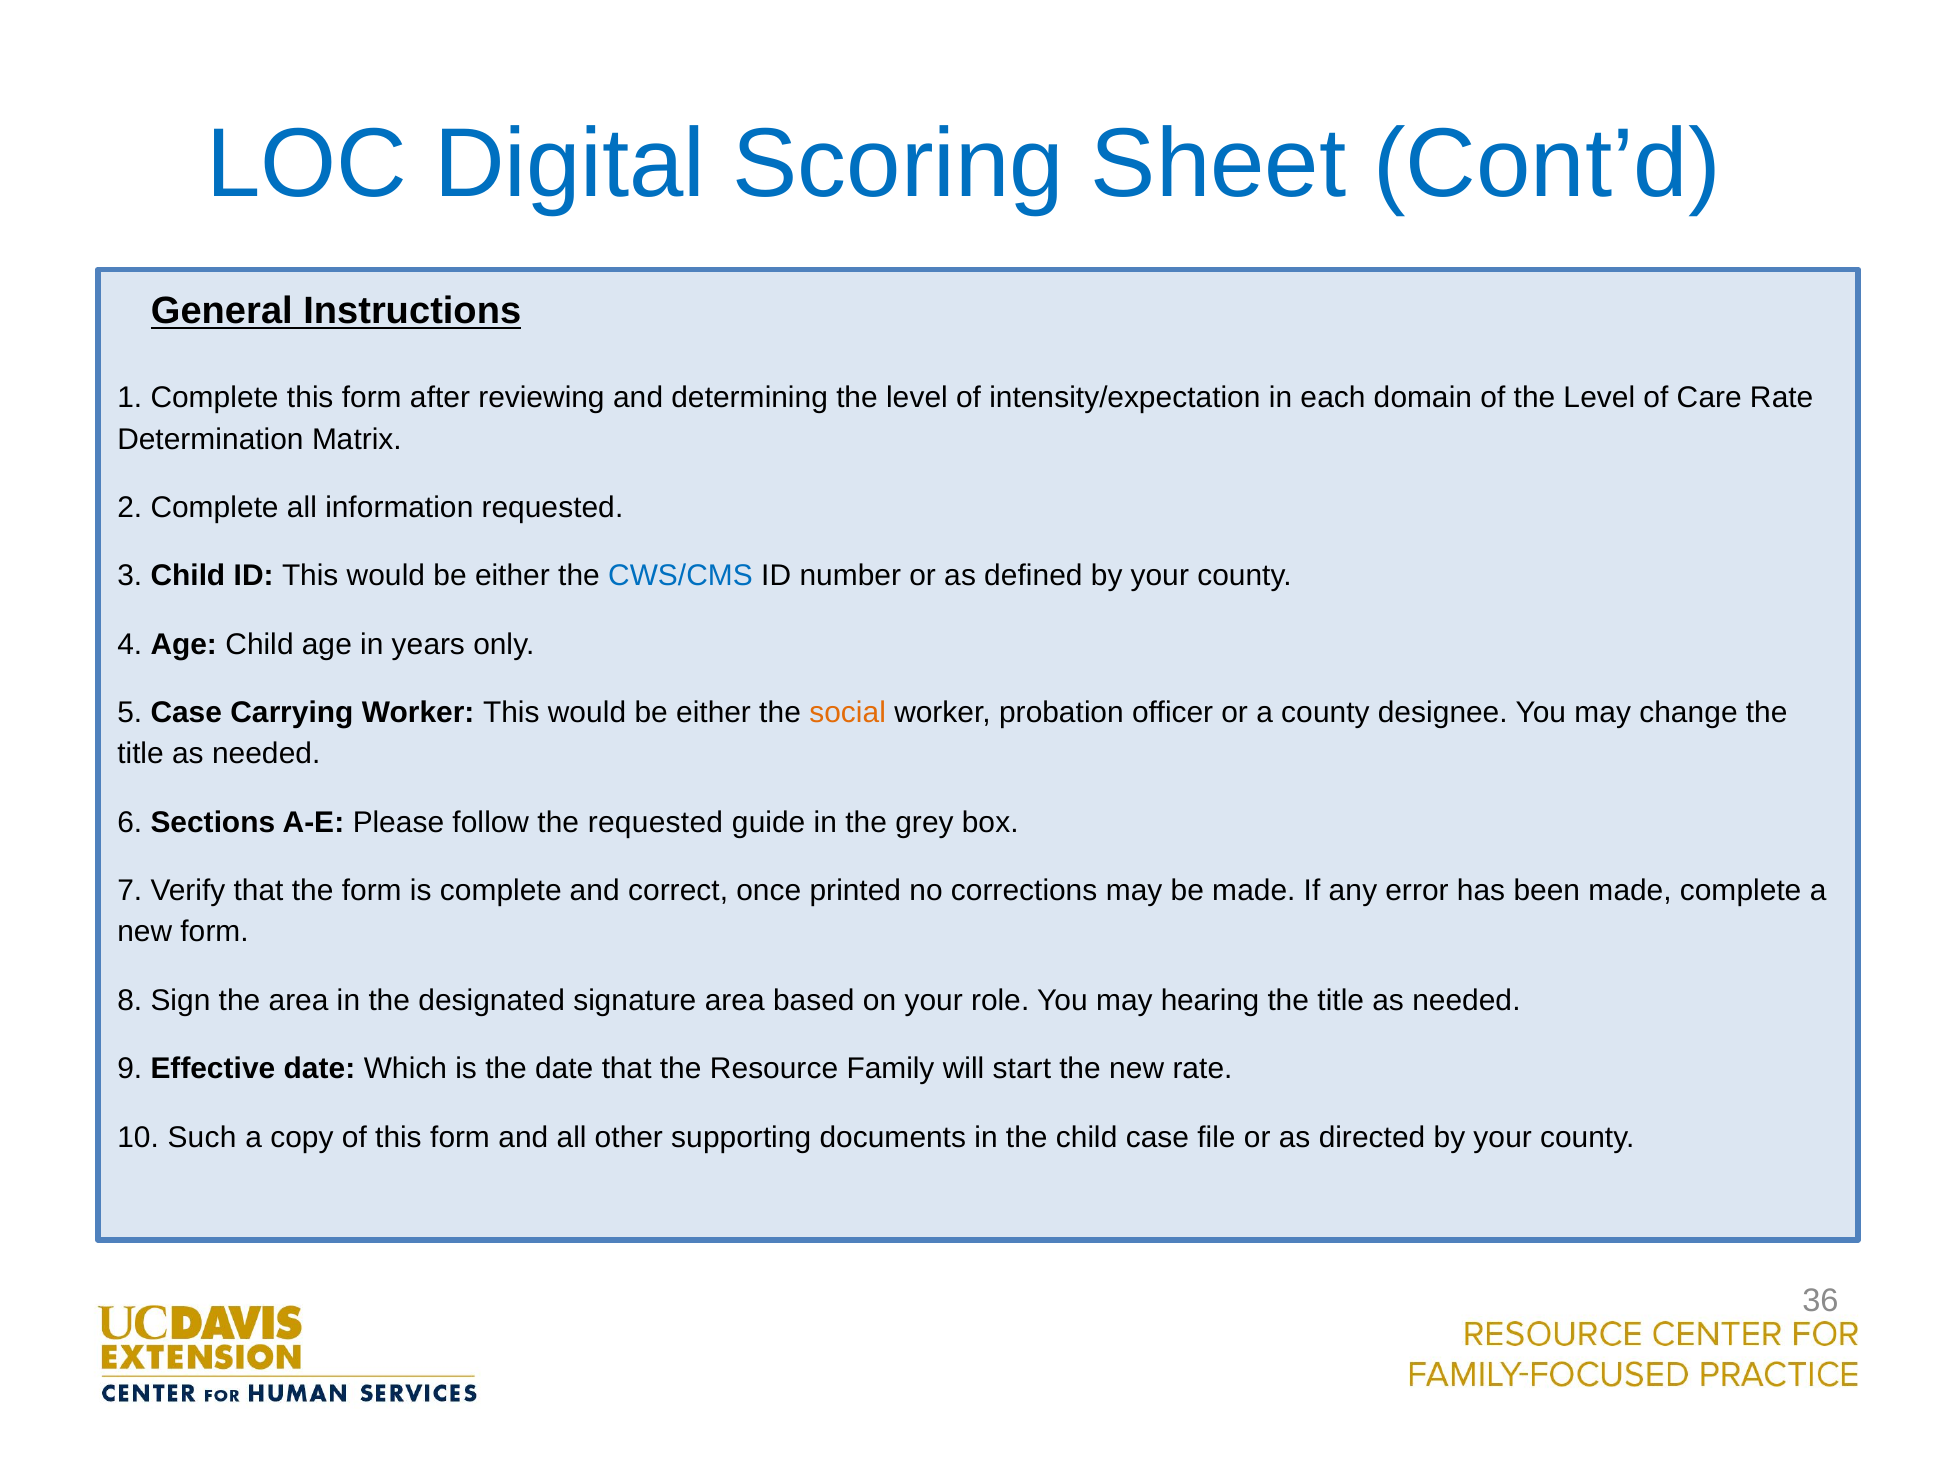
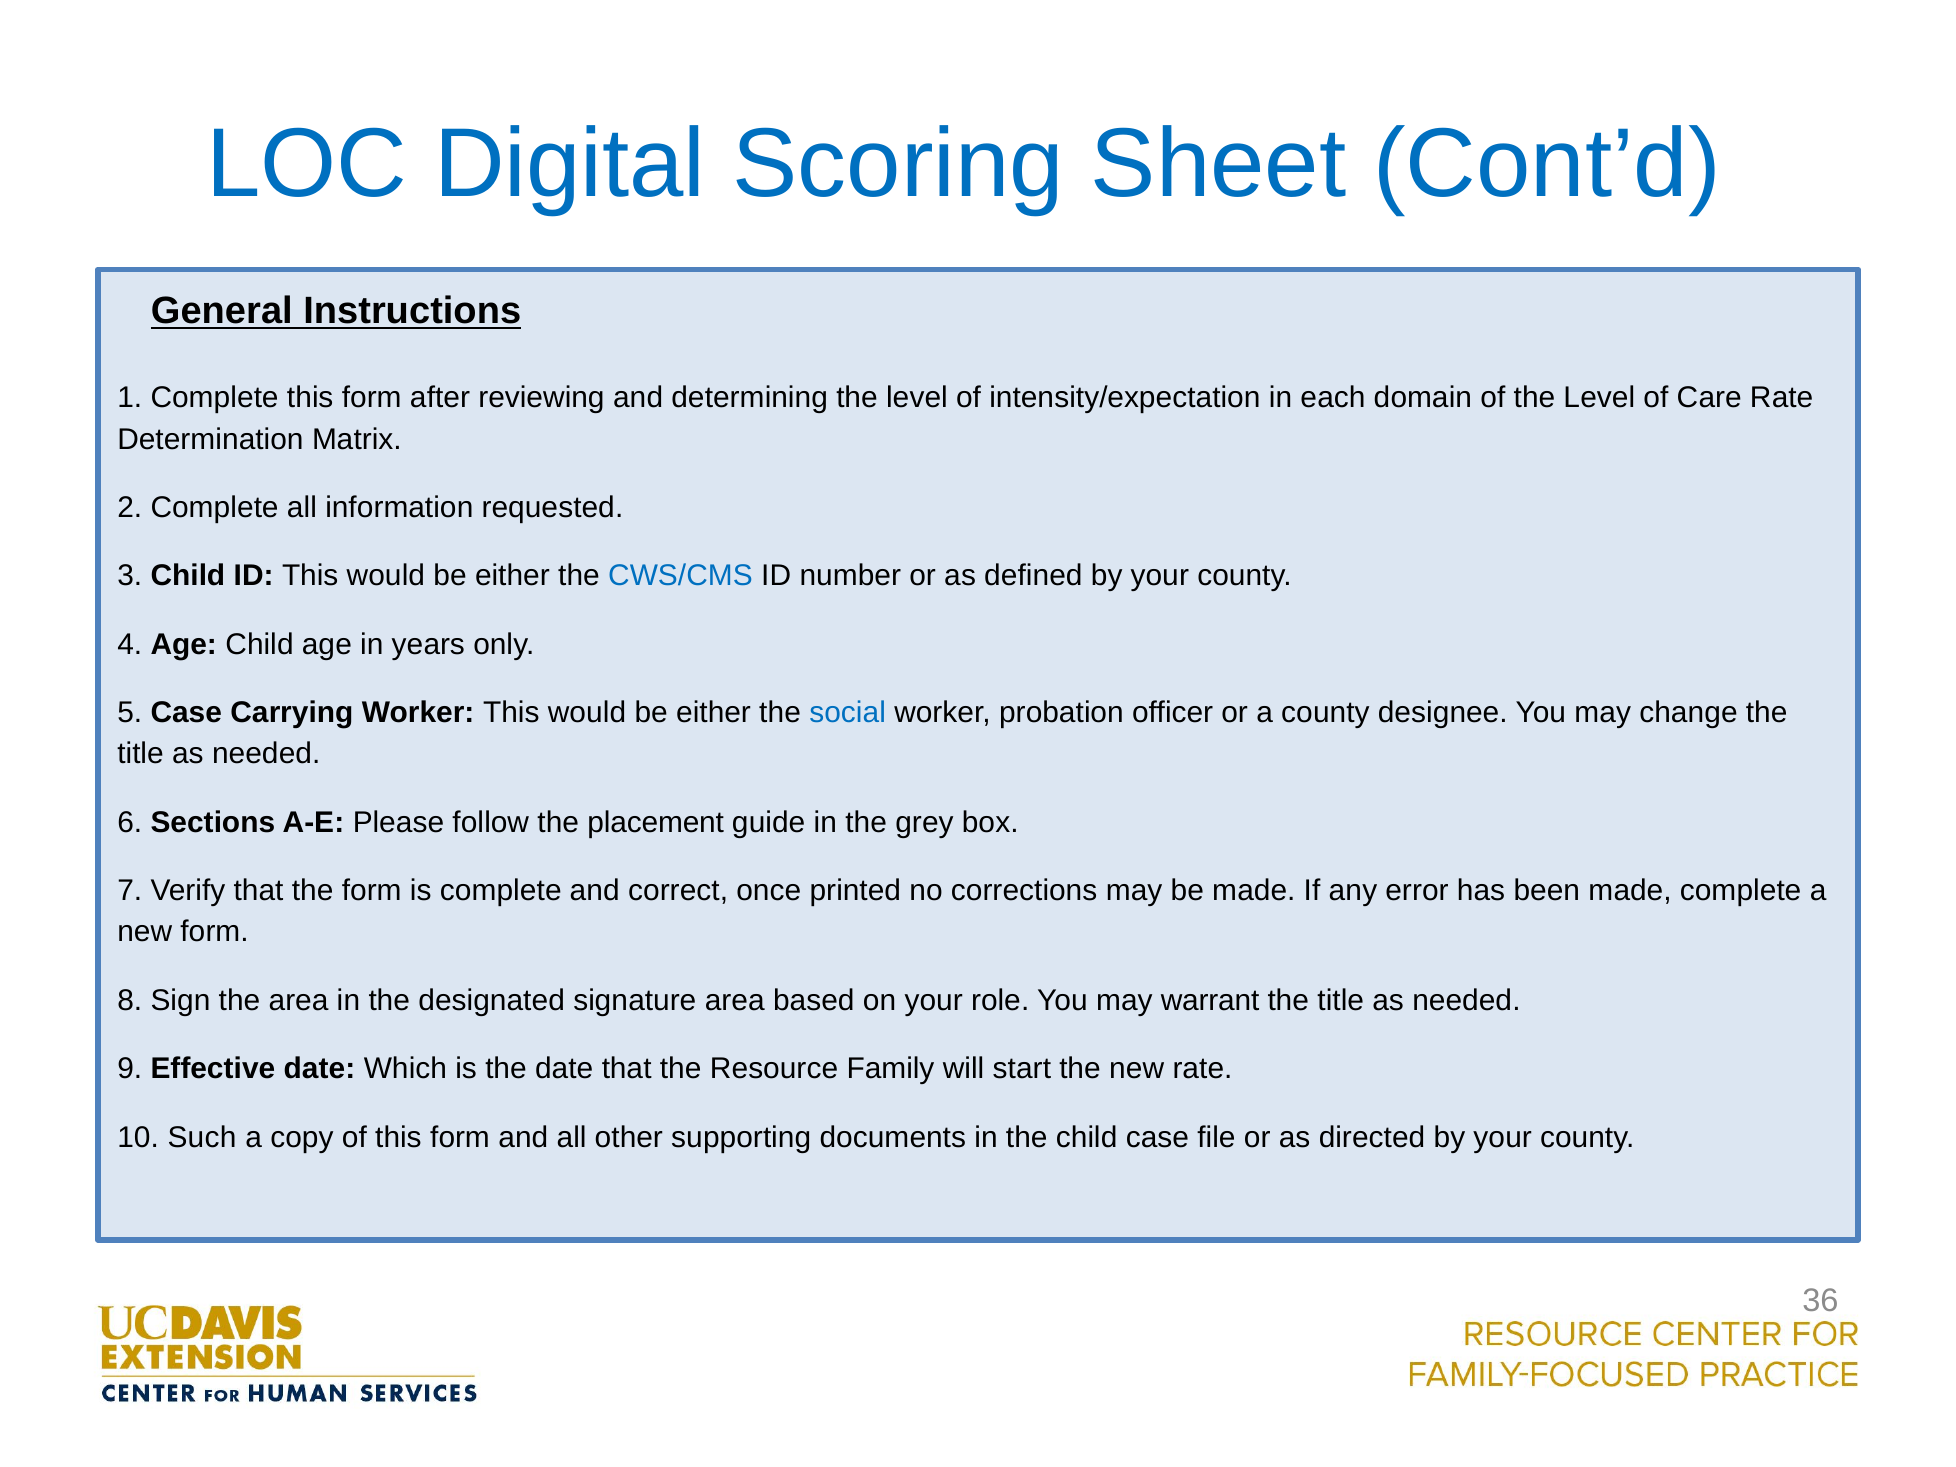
social colour: orange -> blue
the requested: requested -> placement
hearing: hearing -> warrant
